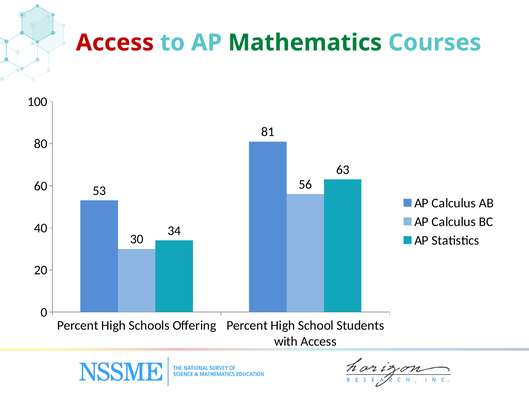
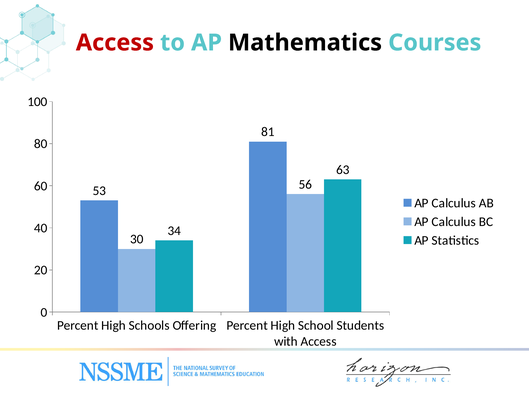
Mathematics colour: green -> black
